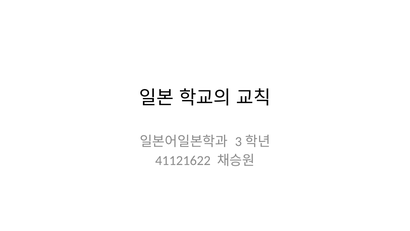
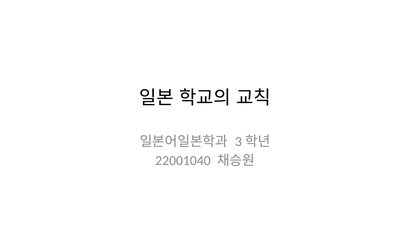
41121622: 41121622 -> 22001040
